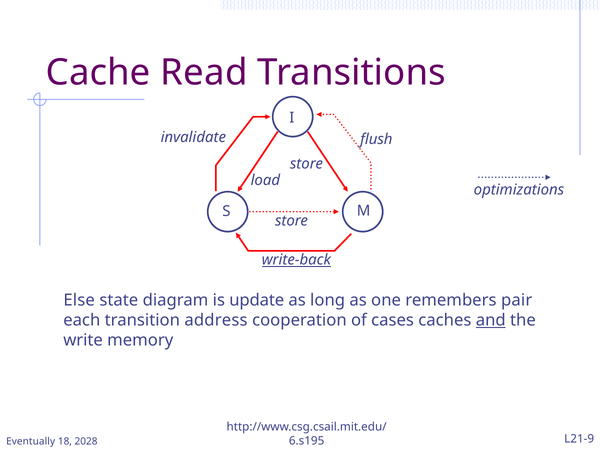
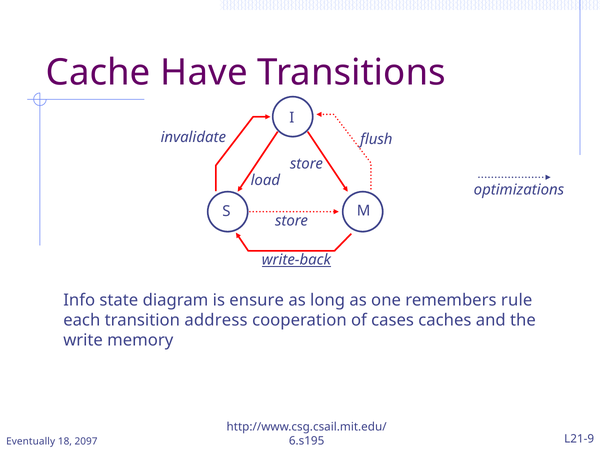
Read: Read -> Have
Else: Else -> Info
update: update -> ensure
pair: pair -> rule
and underline: present -> none
2028: 2028 -> 2097
